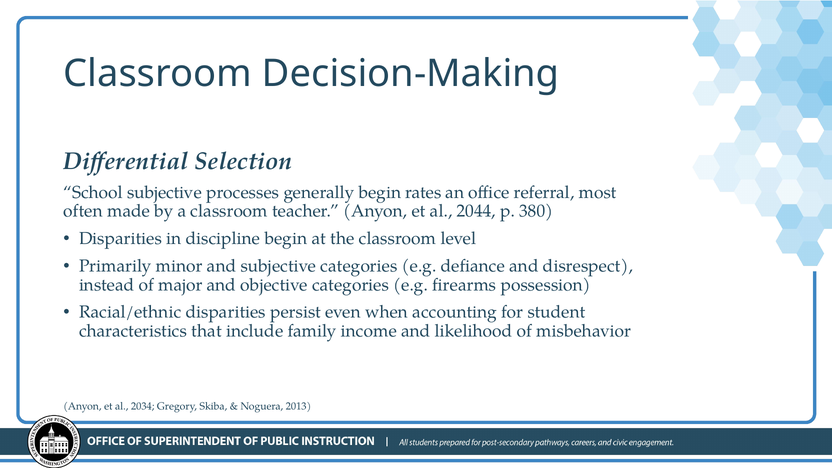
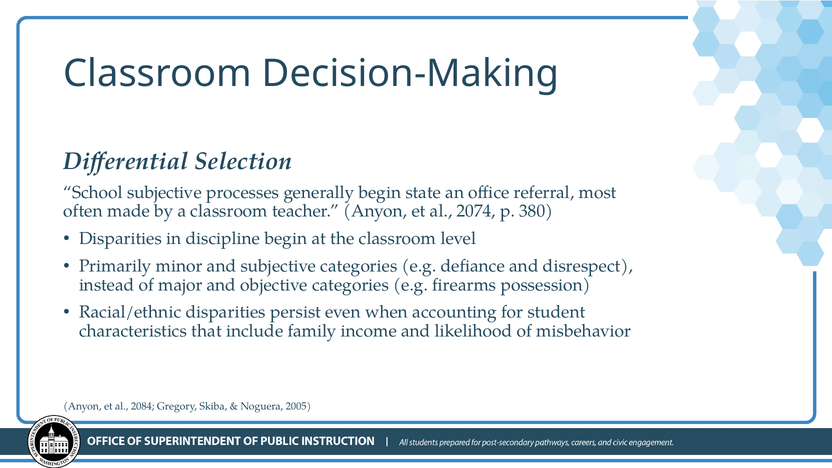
rates: rates -> state
2044: 2044 -> 2074
2034: 2034 -> 2084
2013: 2013 -> 2005
